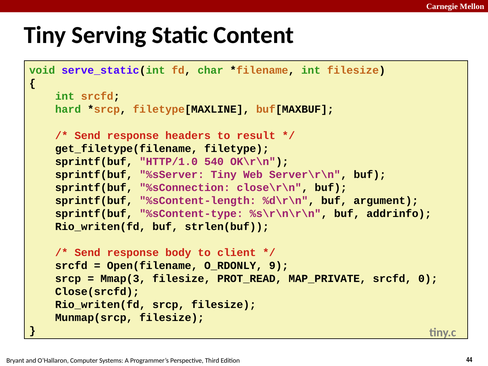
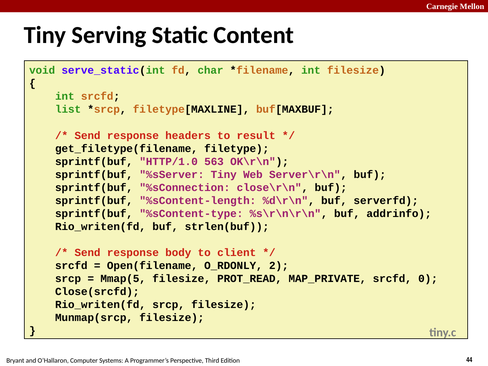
hard: hard -> list
540: 540 -> 563
argument: argument -> serverfd
9: 9 -> 2
Mmap(3: Mmap(3 -> Mmap(5
